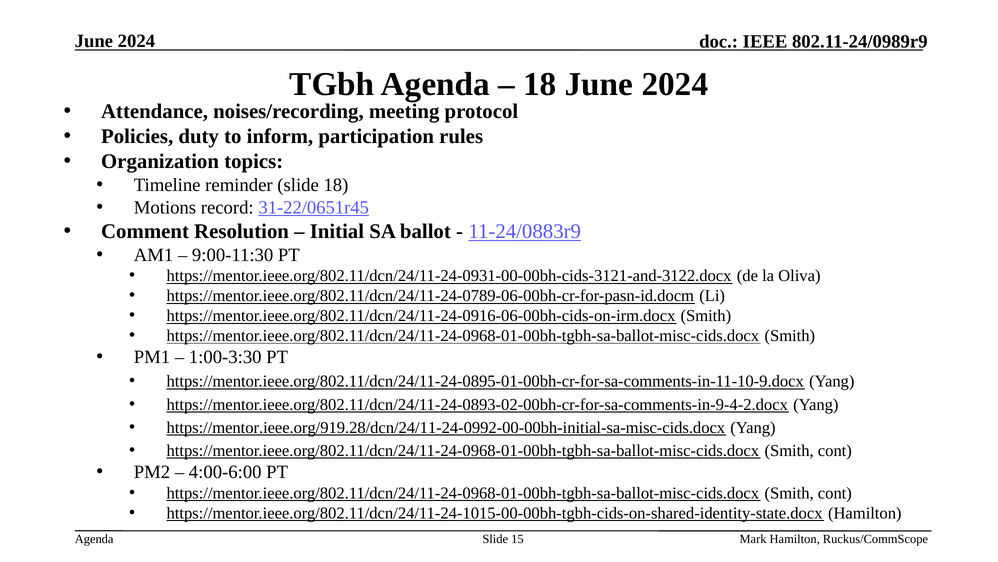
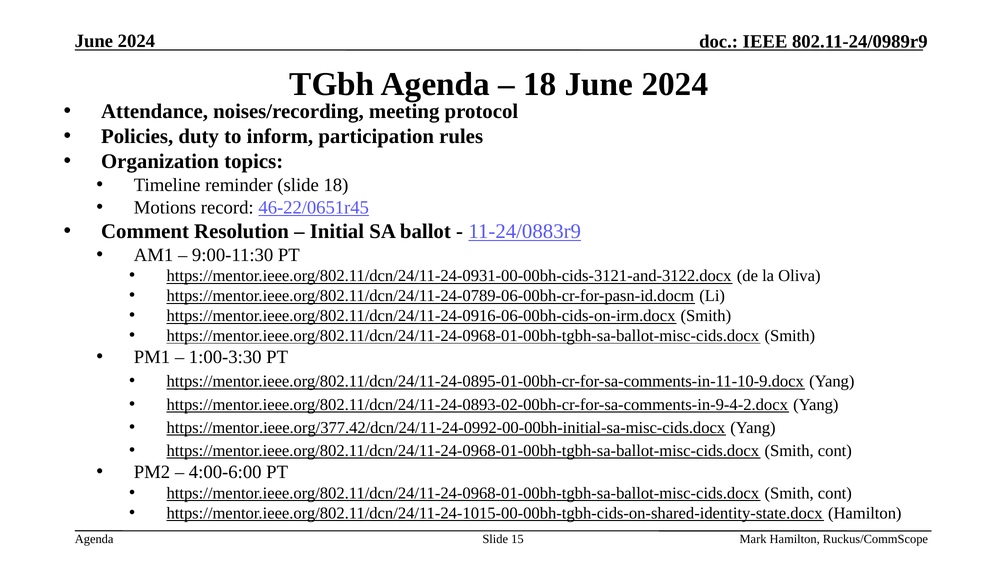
31-22/0651r45: 31-22/0651r45 -> 46-22/0651r45
https://mentor.ieee.org/919.28/dcn/24/11-24-0992-00-00bh-initial-sa-misc-cids.docx: https://mentor.ieee.org/919.28/dcn/24/11-24-0992-00-00bh-initial-sa-misc-cids.docx -> https://mentor.ieee.org/377.42/dcn/24/11-24-0992-00-00bh-initial-sa-misc-cids.docx
